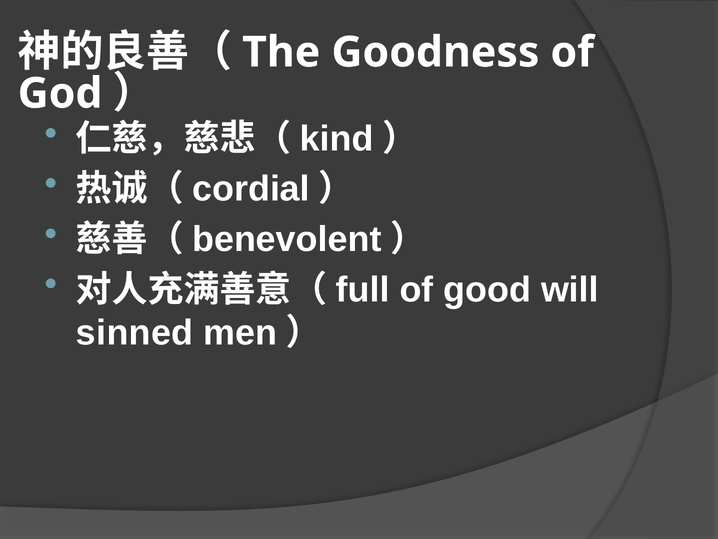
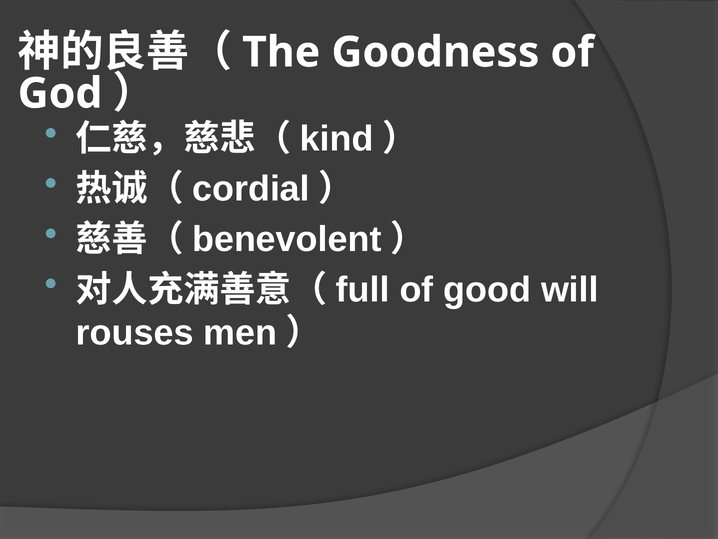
sinned: sinned -> rouses
